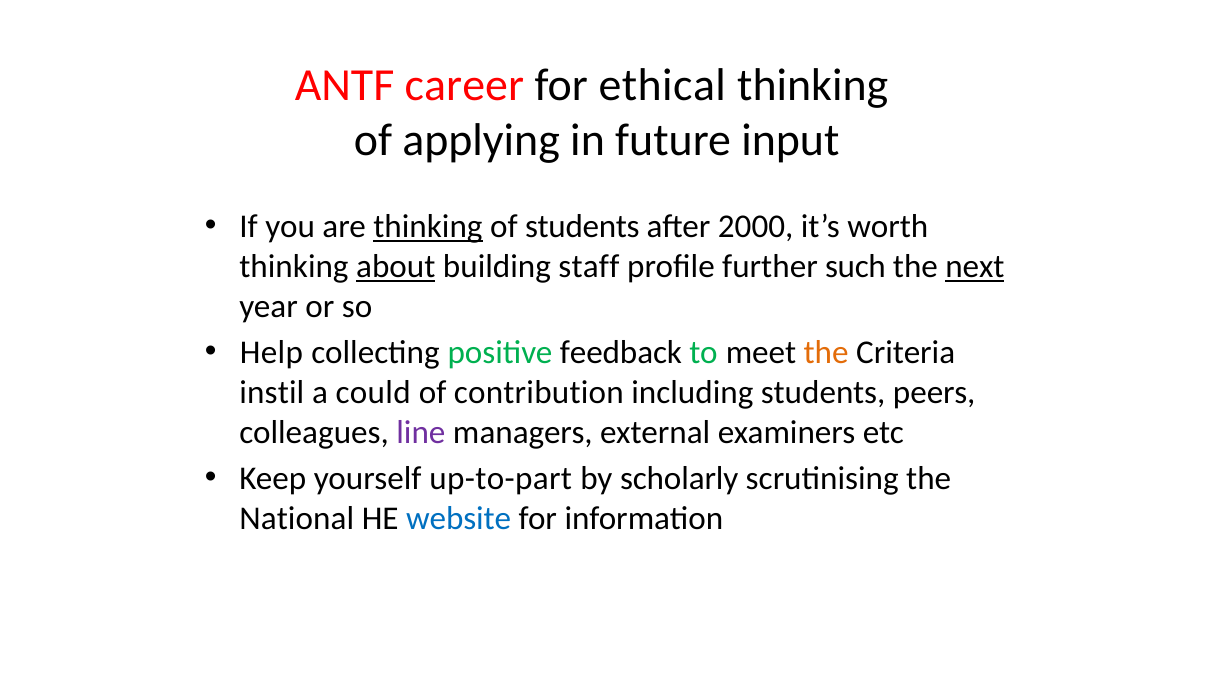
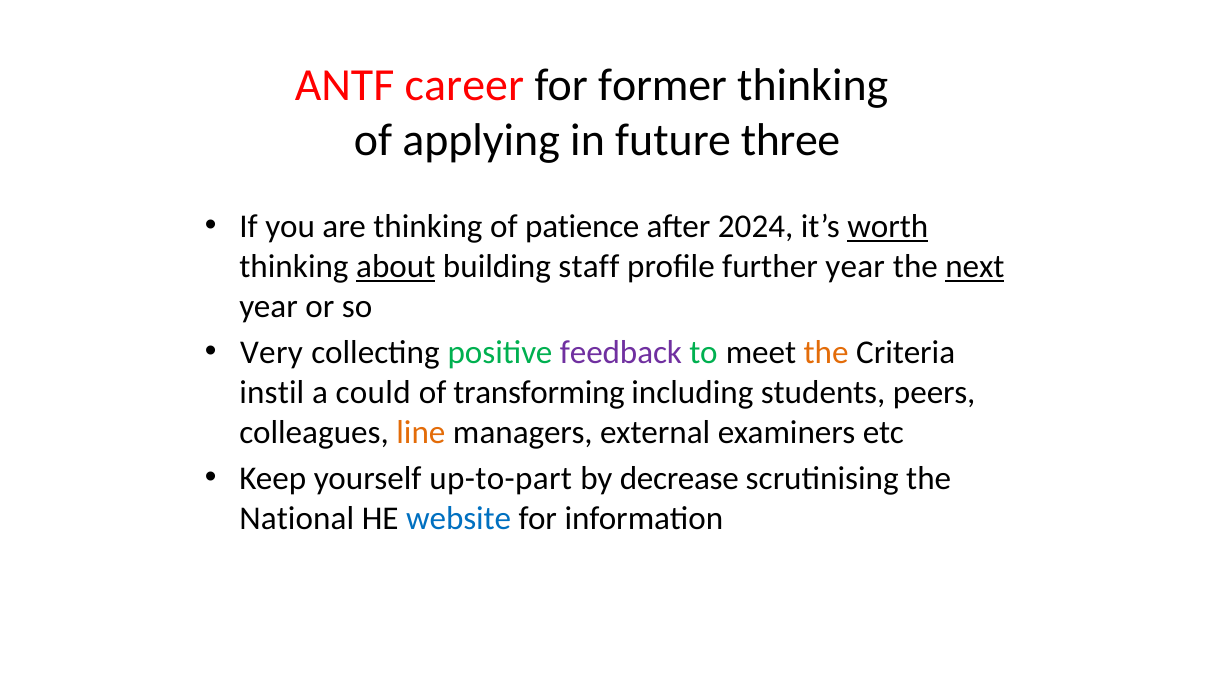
ethical: ethical -> former
input: input -> three
thinking at (428, 226) underline: present -> none
of students: students -> patience
2000: 2000 -> 2024
worth underline: none -> present
further such: such -> year
Help: Help -> Very
feedback colour: black -> purple
contribution: contribution -> transforming
line colour: purple -> orange
scholarly: scholarly -> decrease
